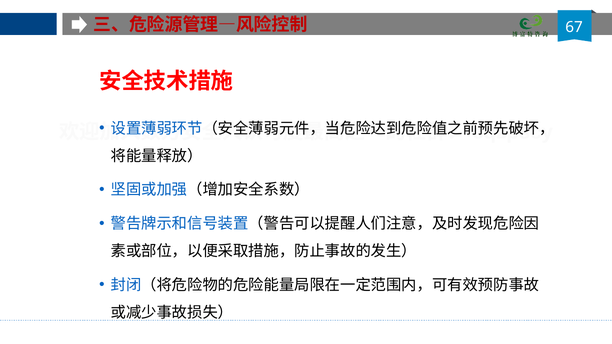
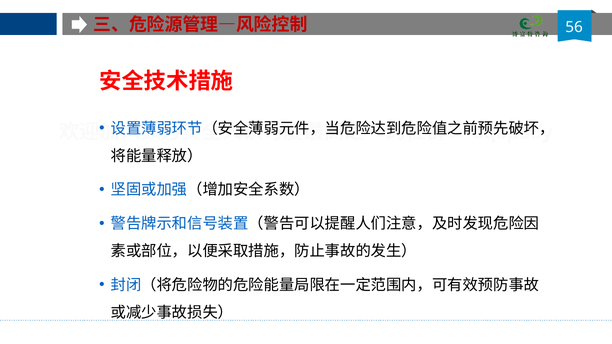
67: 67 -> 56
